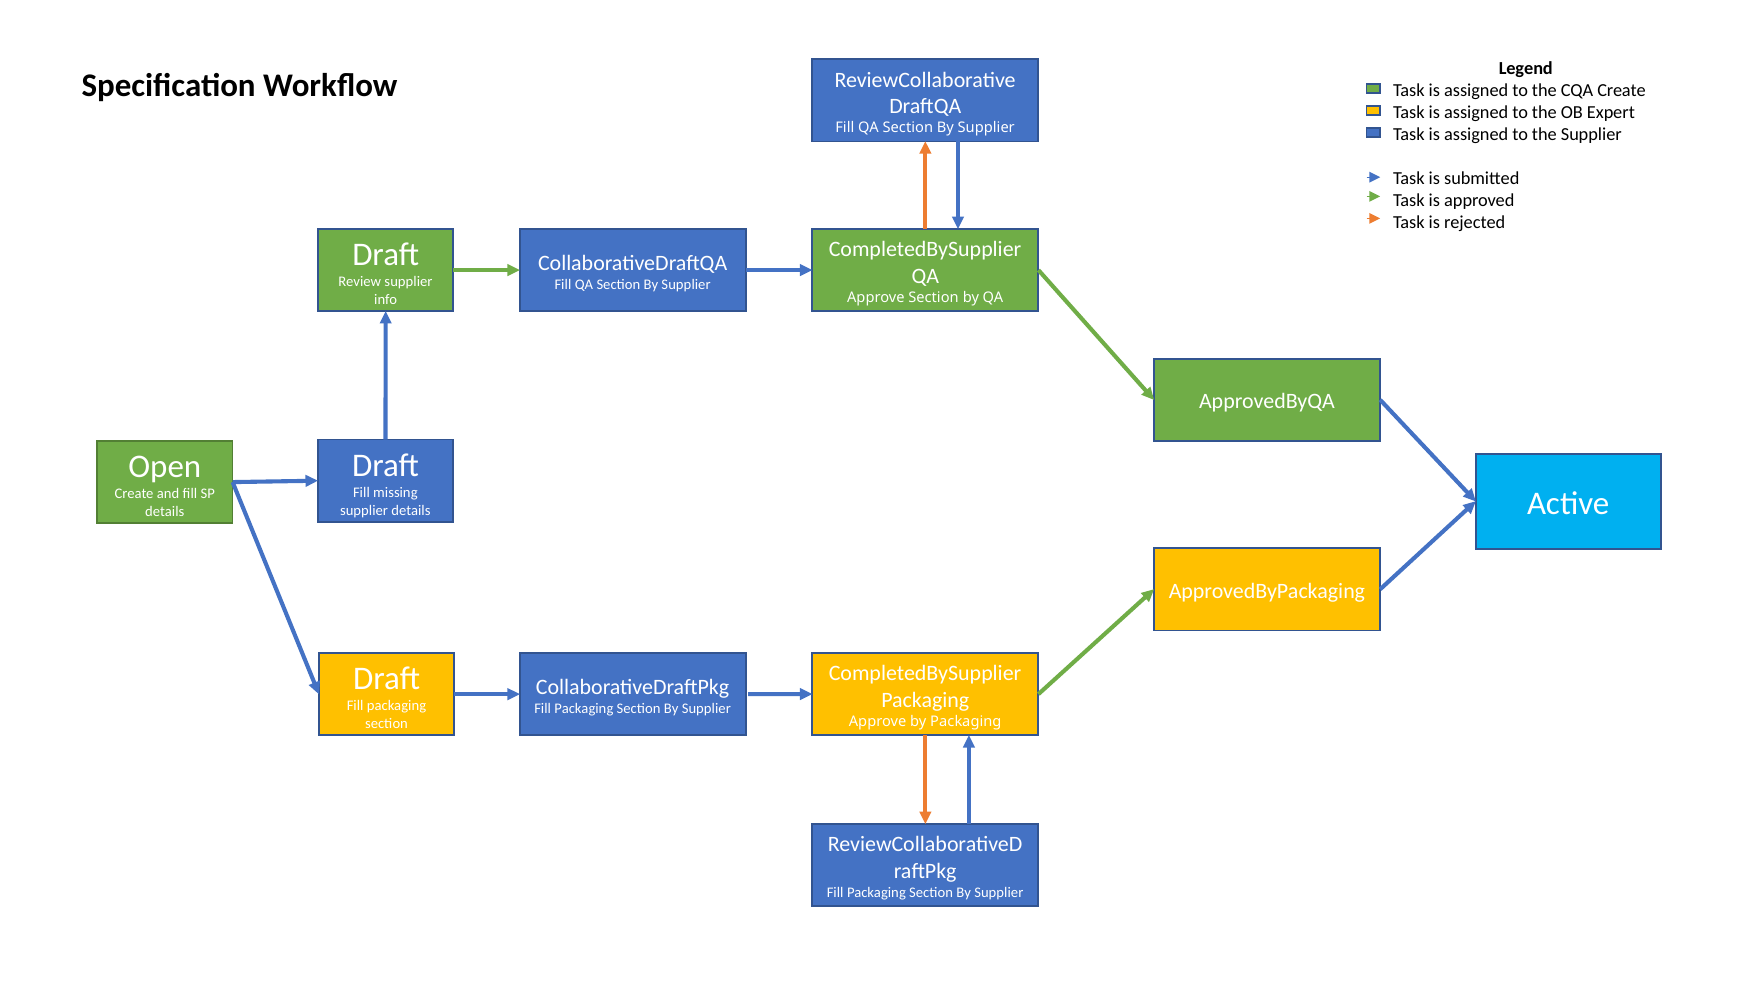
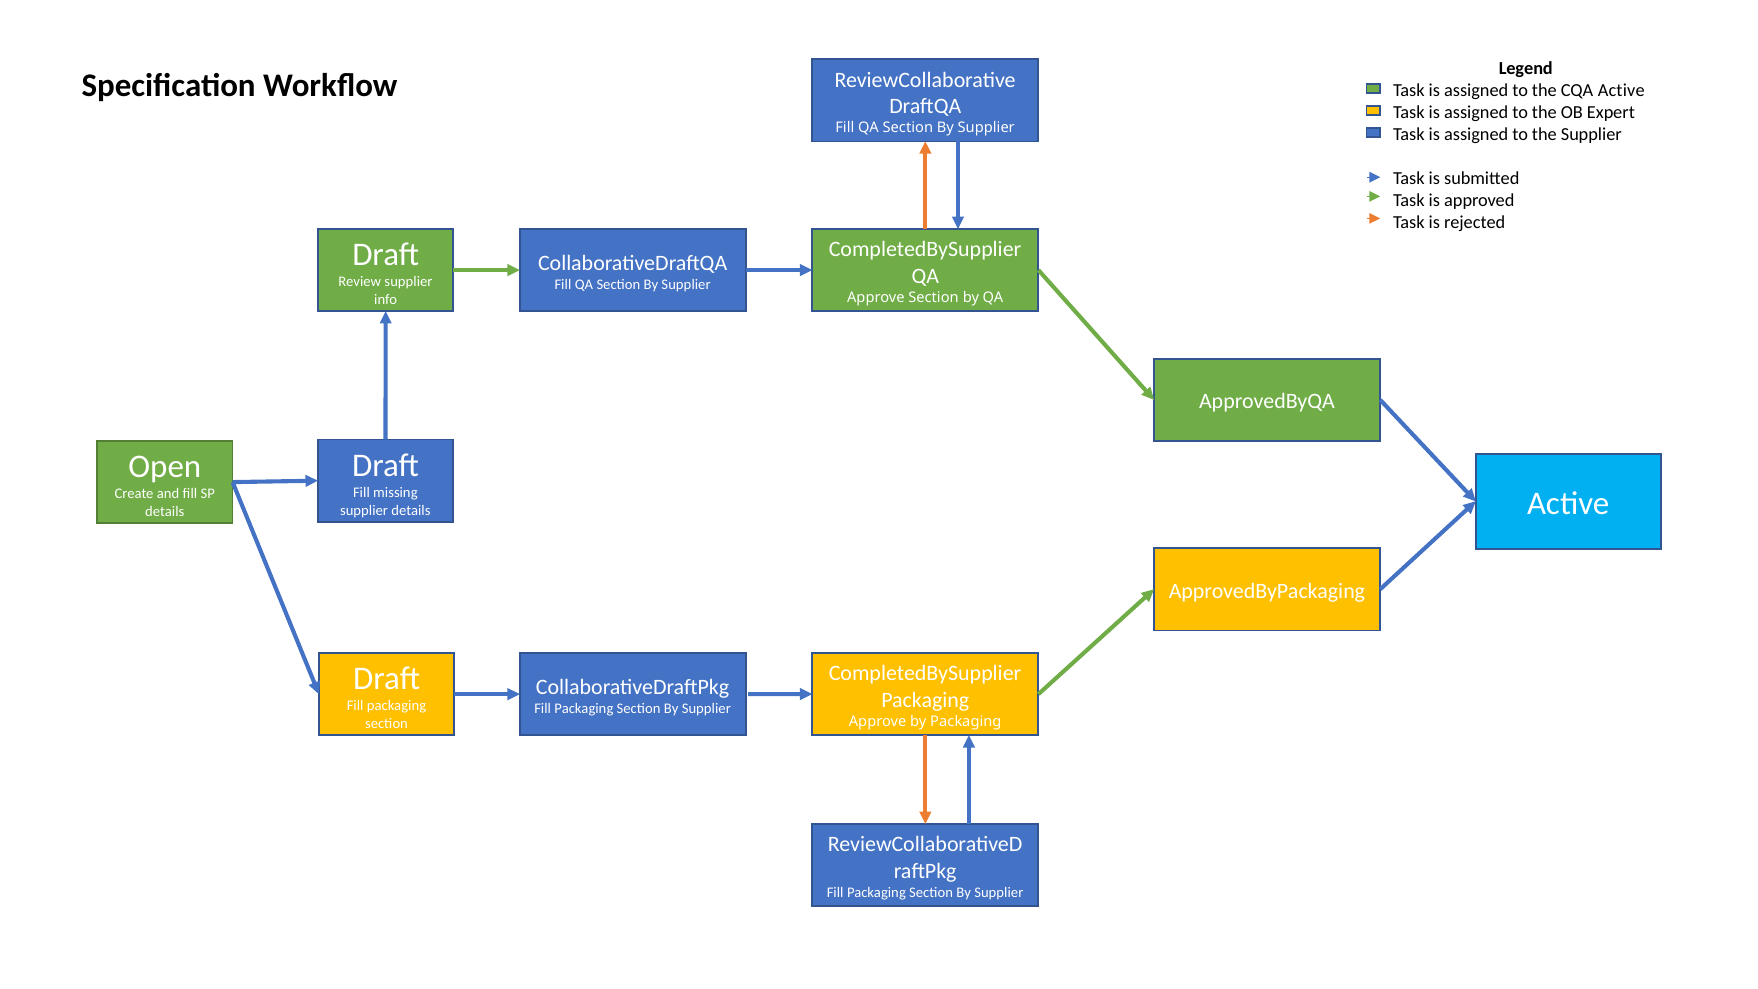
CQA Create: Create -> Active
